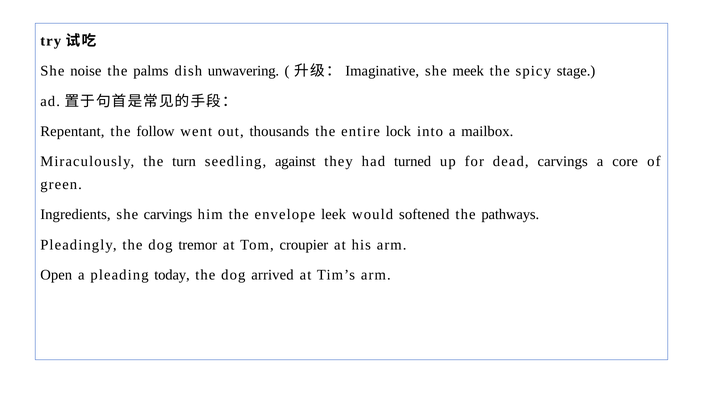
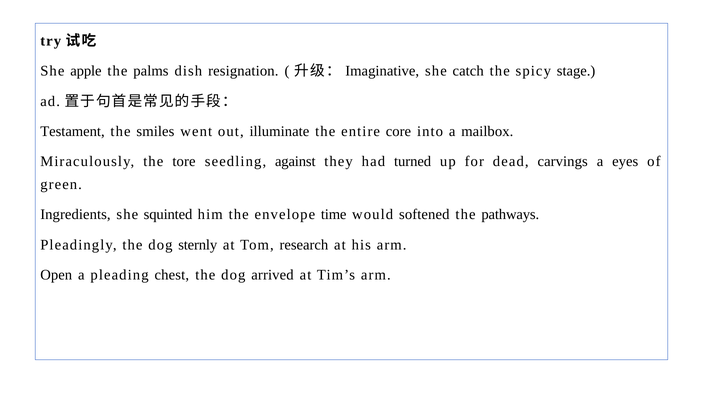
noise: noise -> apple
unwavering: unwavering -> resignation
meek: meek -> catch
Repentant: Repentant -> Testament
follow: follow -> smiles
thousands: thousands -> illuminate
lock: lock -> core
turn: turn -> tore
core: core -> eyes
she carvings: carvings -> squinted
leek: leek -> time
tremor: tremor -> sternly
croupier: croupier -> research
today: today -> chest
